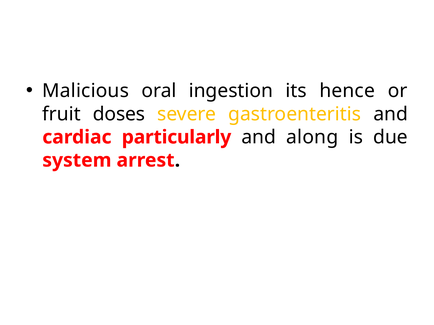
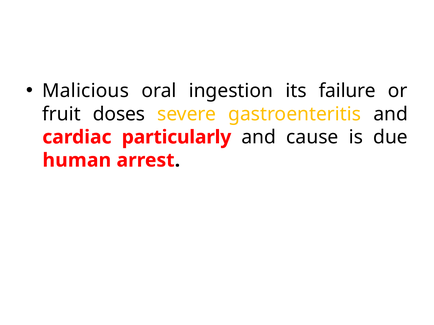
hence: hence -> failure
along: along -> cause
system: system -> human
